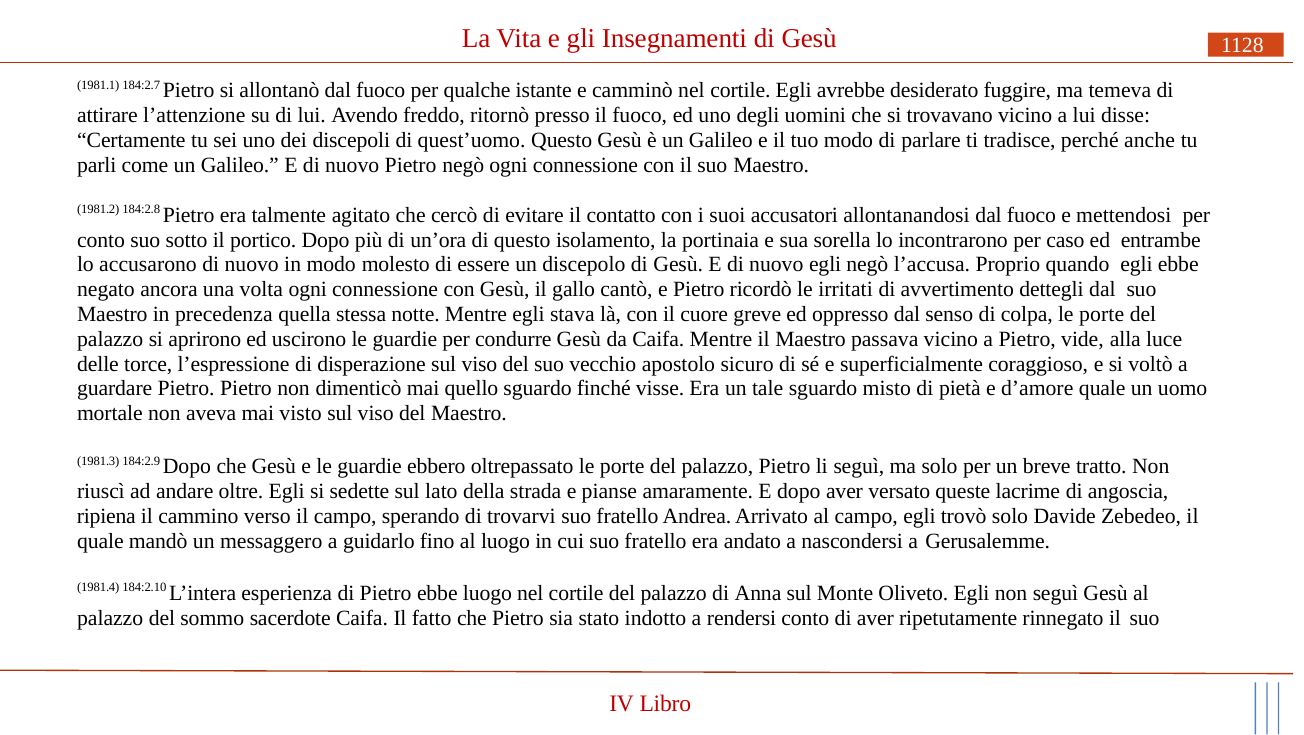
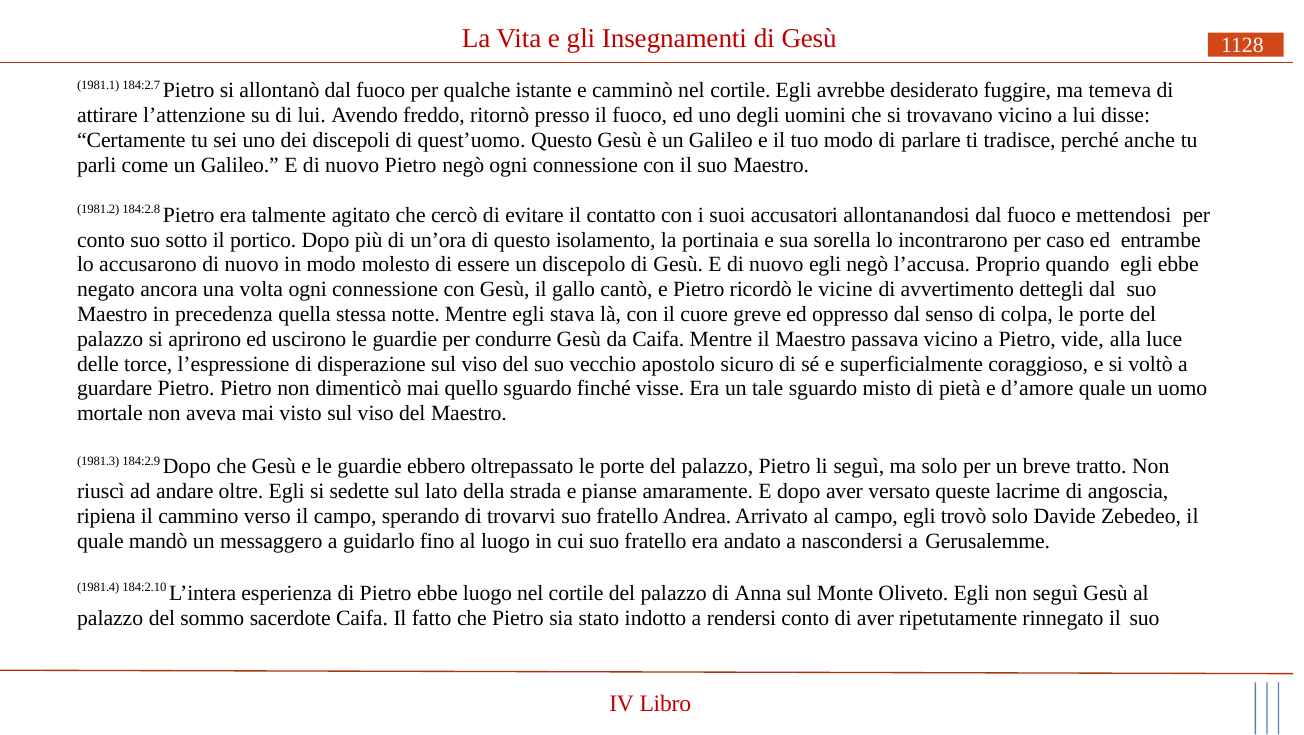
irritati: irritati -> vicine
